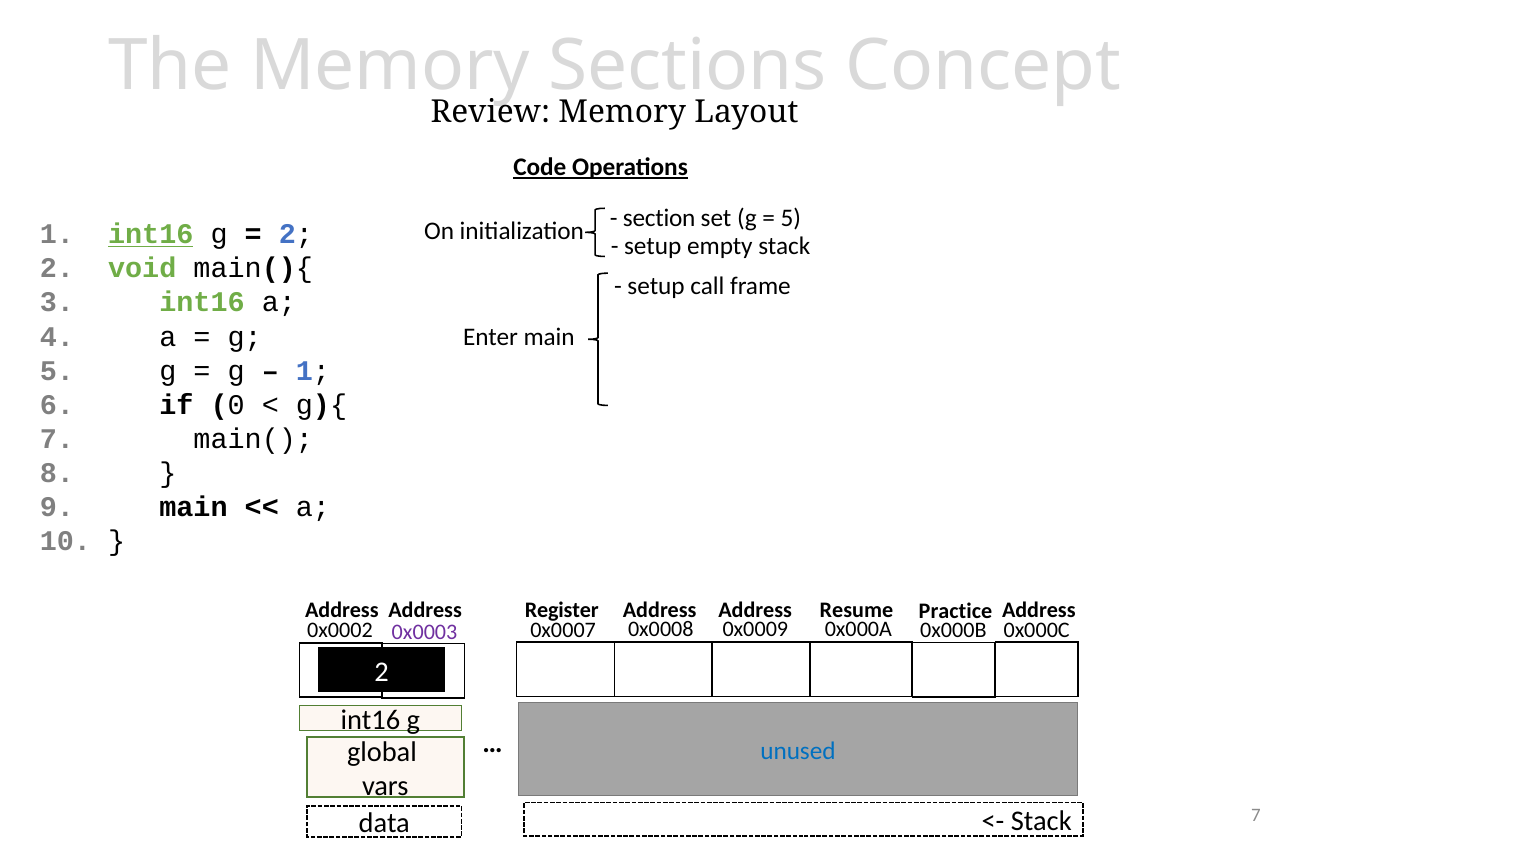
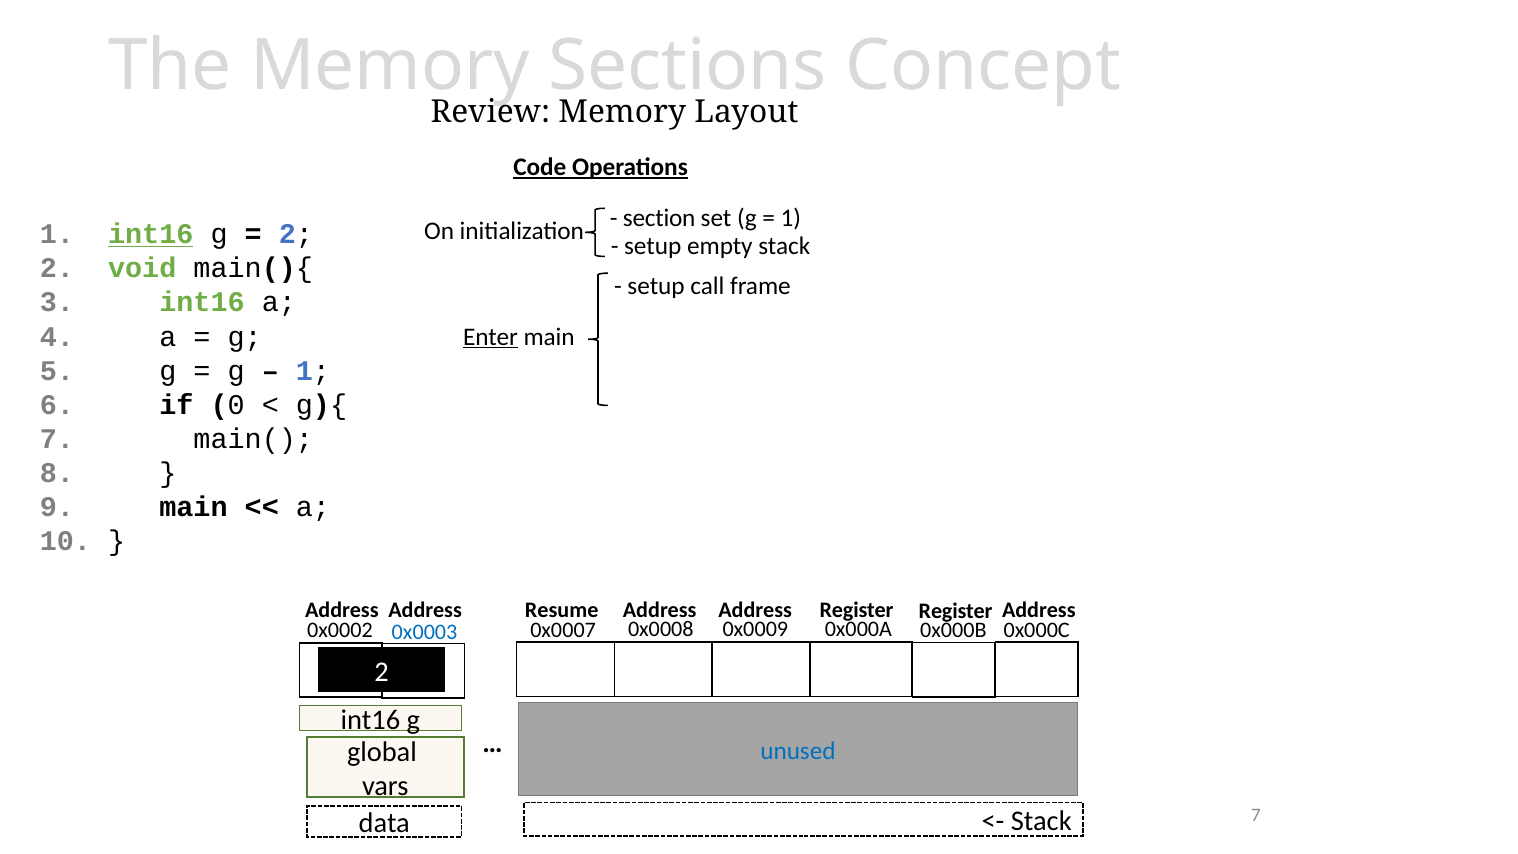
5 at (791, 218): 5 -> 1
Enter underline: none -> present
Register: Register -> Resume
Address Address Resume: Resume -> Register
Practice at (956, 611): Practice -> Register
0x0003 colour: purple -> blue
